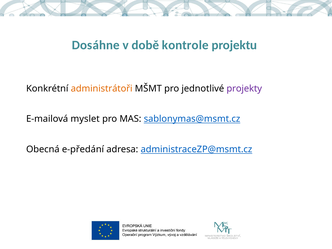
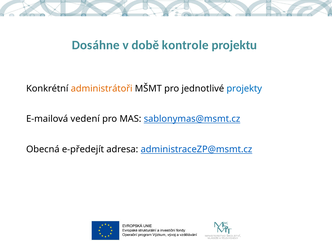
projekty colour: purple -> blue
myslet: myslet -> vedení
e-předání: e-předání -> e-předejít
